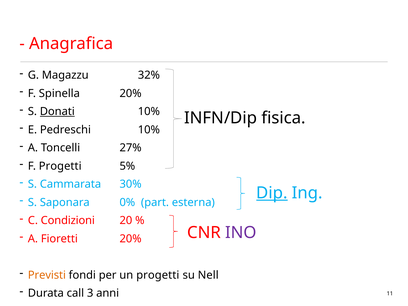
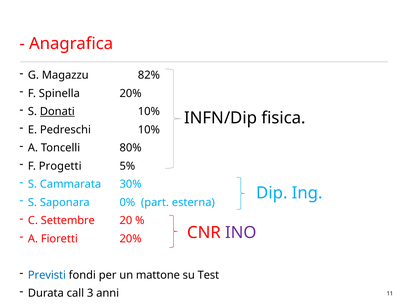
32%: 32% -> 82%
27%: 27% -> 80%
Dip underline: present -> none
Condizioni: Condizioni -> Settembre
Previsti colour: orange -> blue
un progetti: progetti -> mattone
Nell: Nell -> Test
